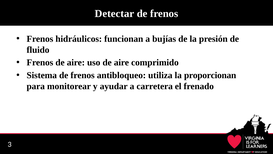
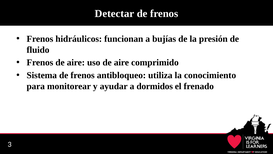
proporcionan: proporcionan -> conocimiento
carretera: carretera -> dormidos
